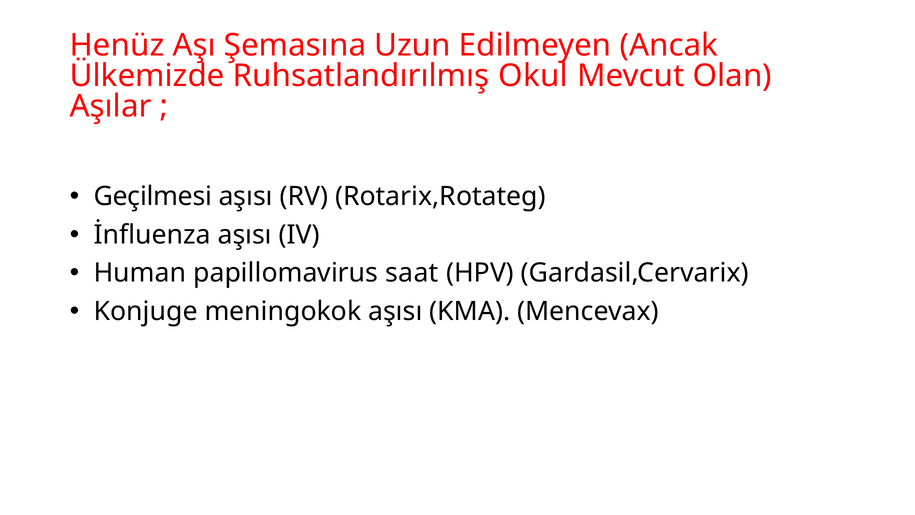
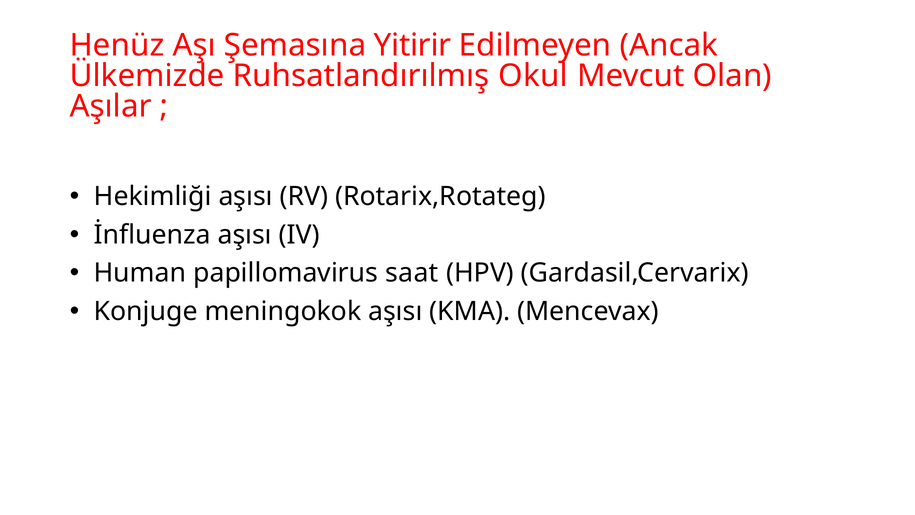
Uzun: Uzun -> Yitirir
Geçilmesi: Geçilmesi -> Hekimliği
